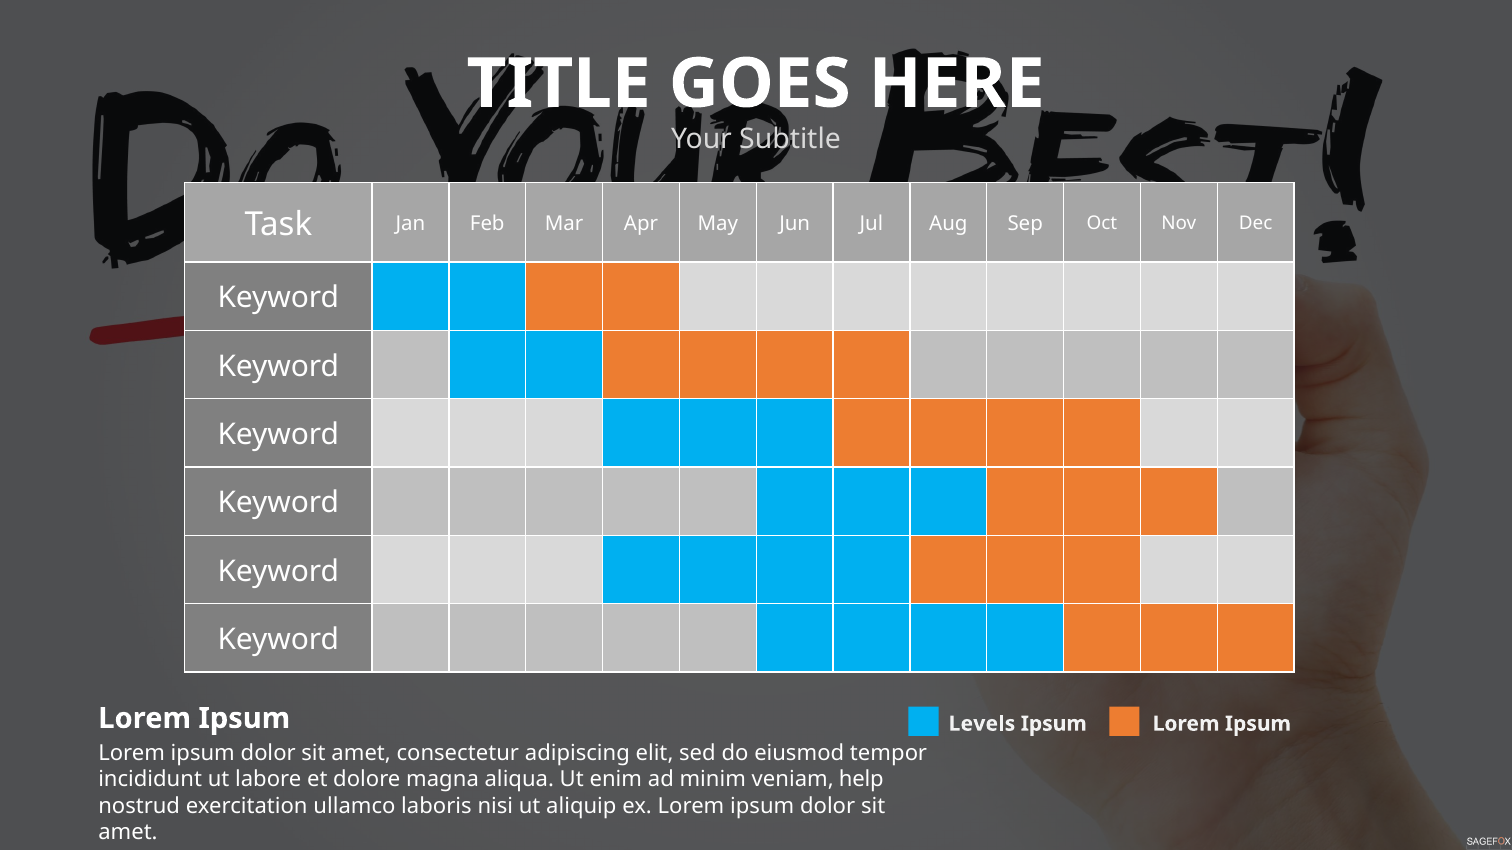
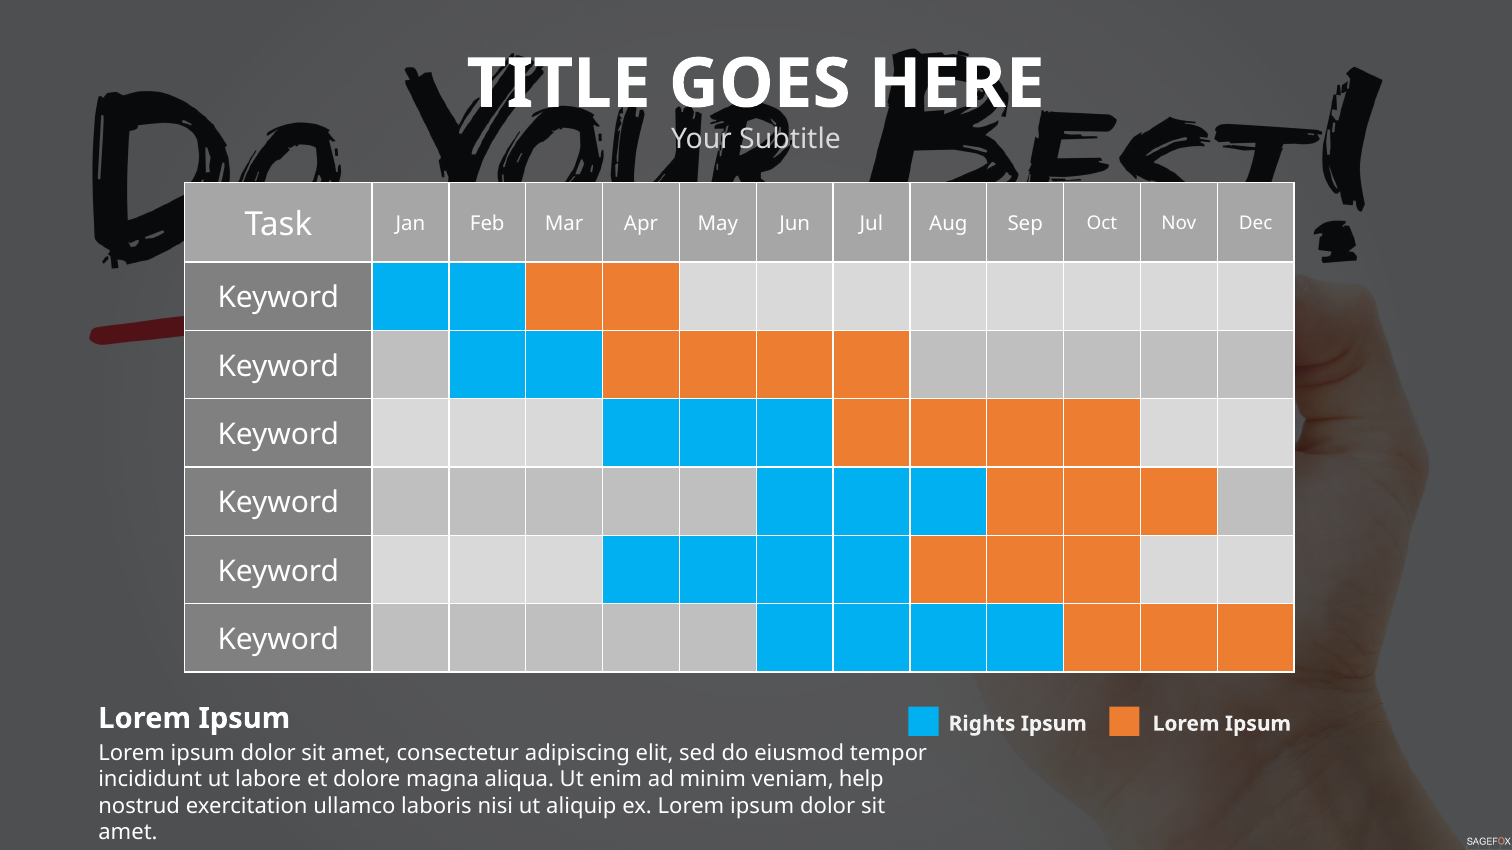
Levels: Levels -> Rights
